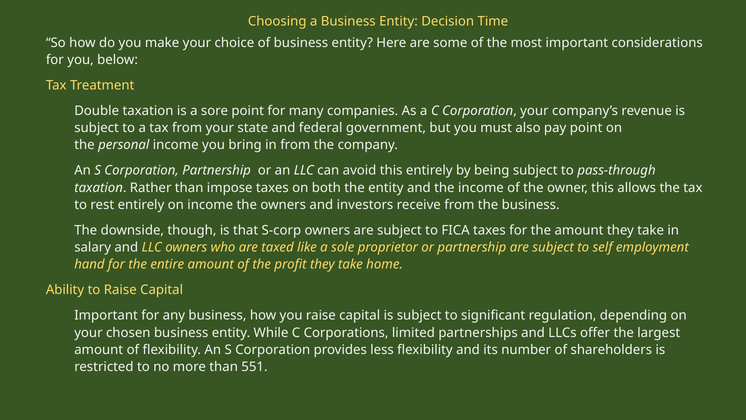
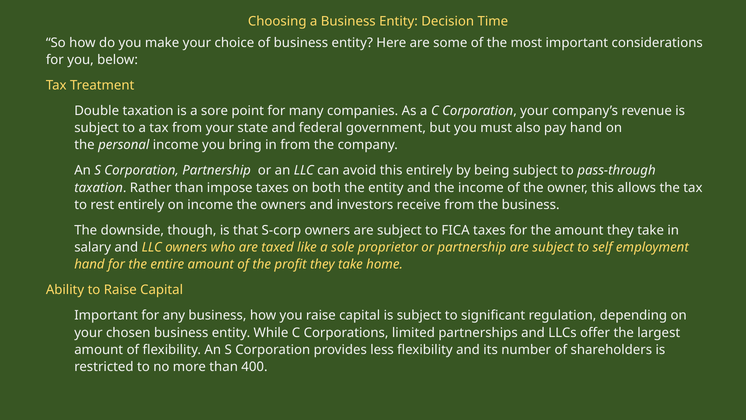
pay point: point -> hand
551: 551 -> 400
